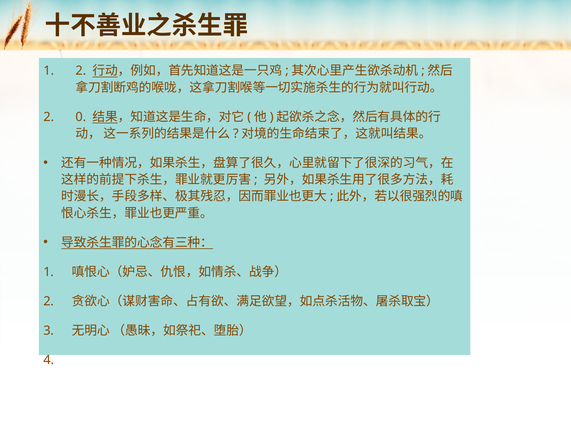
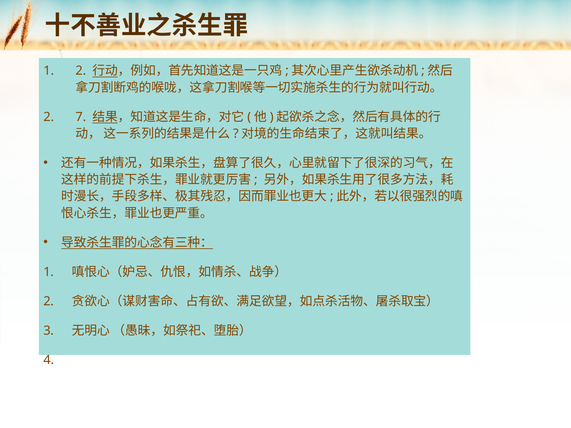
0: 0 -> 7
